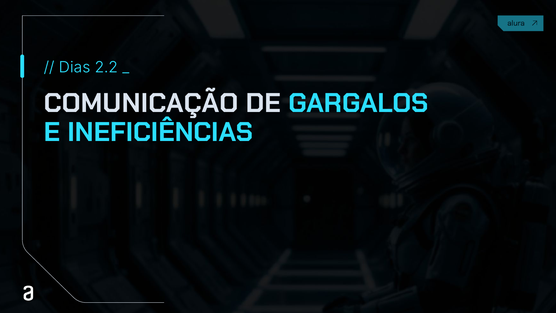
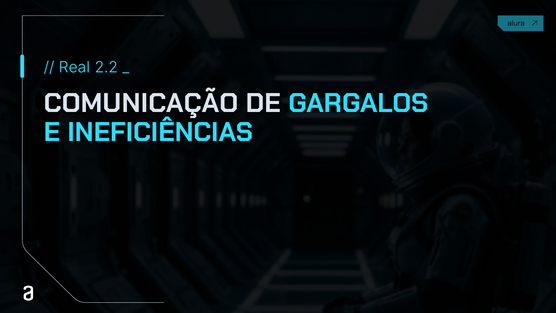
Dias: Dias -> Real
